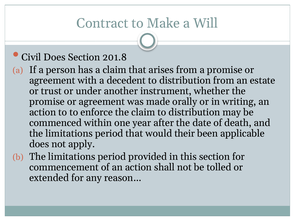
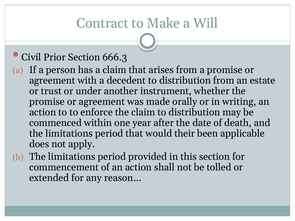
Civil Does: Does -> Prior
201.8: 201.8 -> 666.3
